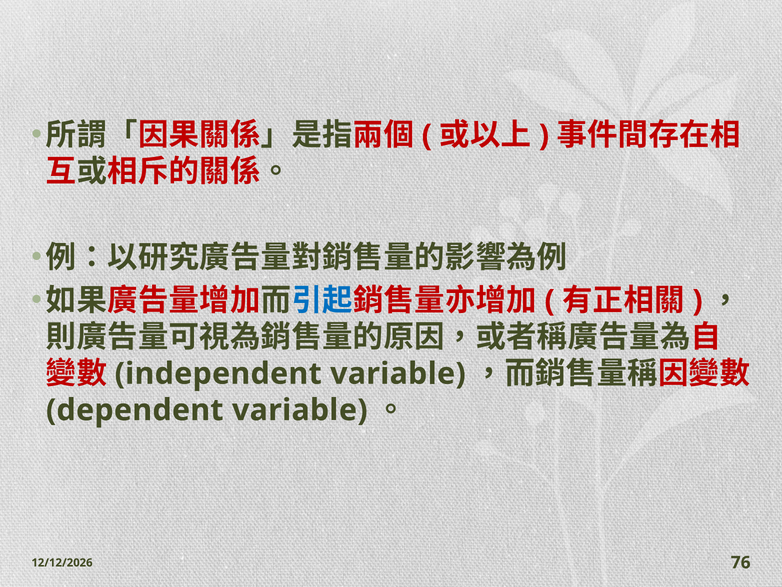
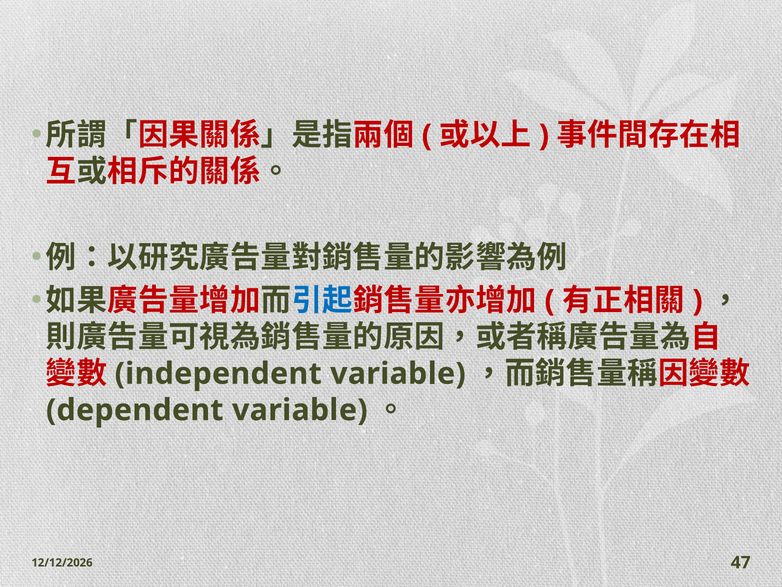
76: 76 -> 47
